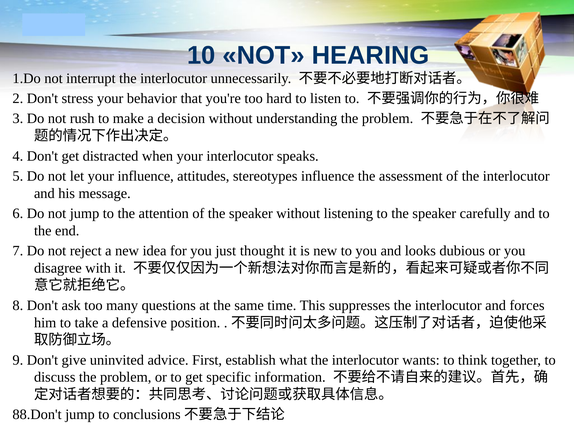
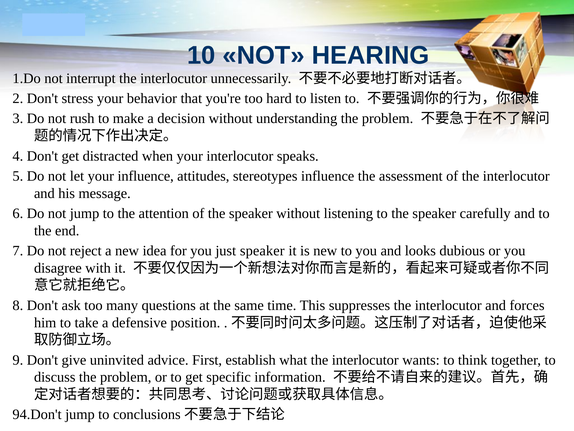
just thought: thought -> speaker
88.Don't: 88.Don't -> 94.Don't
